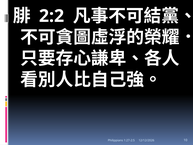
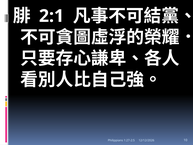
2:2: 2:2 -> 2:1
